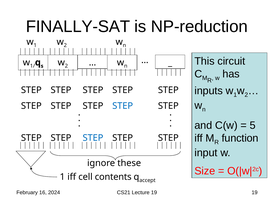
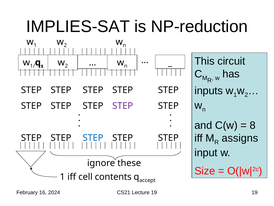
FINALLY-SAT: FINALLY-SAT -> IMPLIES-SAT
STEP at (123, 106) colour: blue -> purple
5: 5 -> 8
function: function -> assigns
